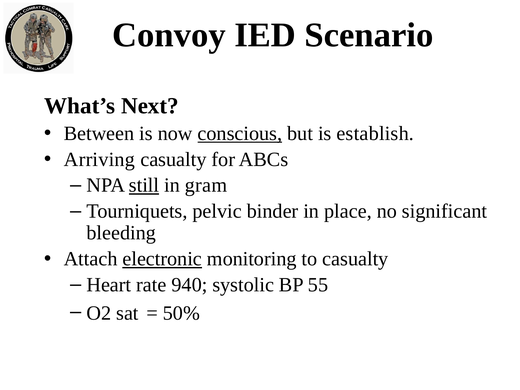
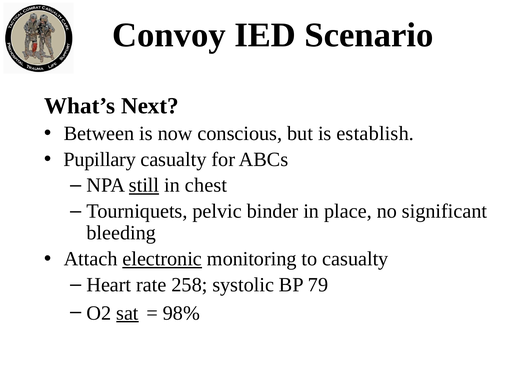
conscious underline: present -> none
Arriving: Arriving -> Pupillary
gram: gram -> chest
940: 940 -> 258
55: 55 -> 79
sat underline: none -> present
50%: 50% -> 98%
